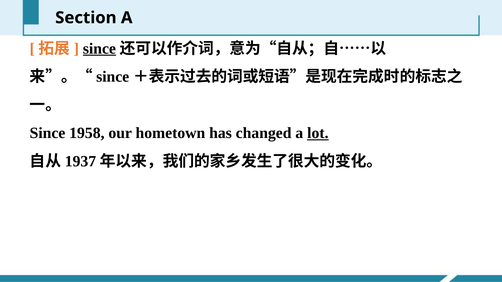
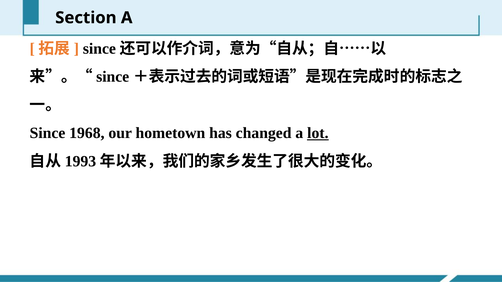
since at (99, 49) underline: present -> none
1958: 1958 -> 1968
1937: 1937 -> 1993
